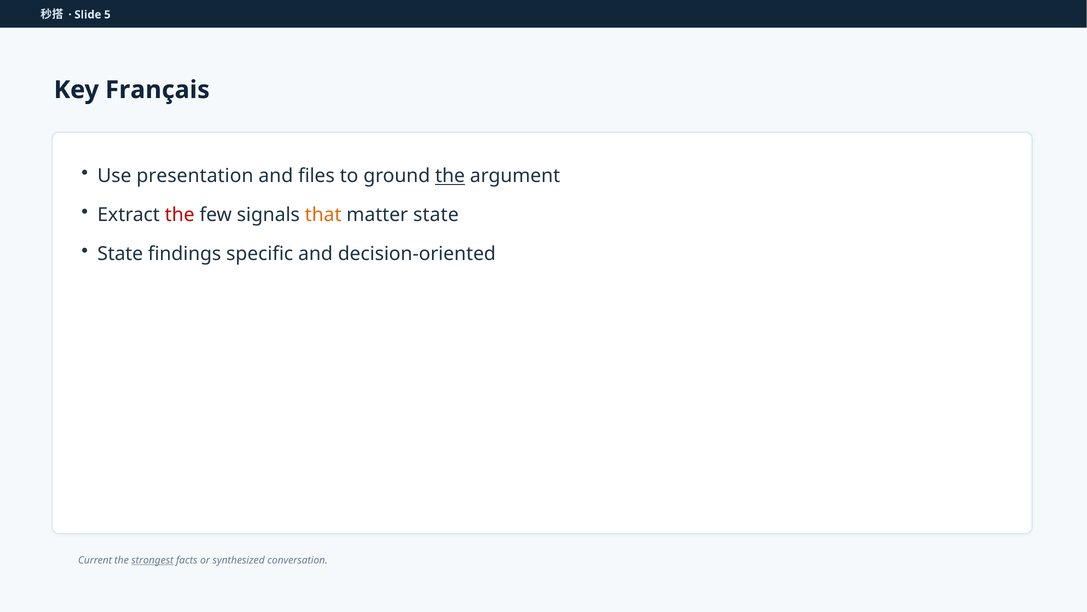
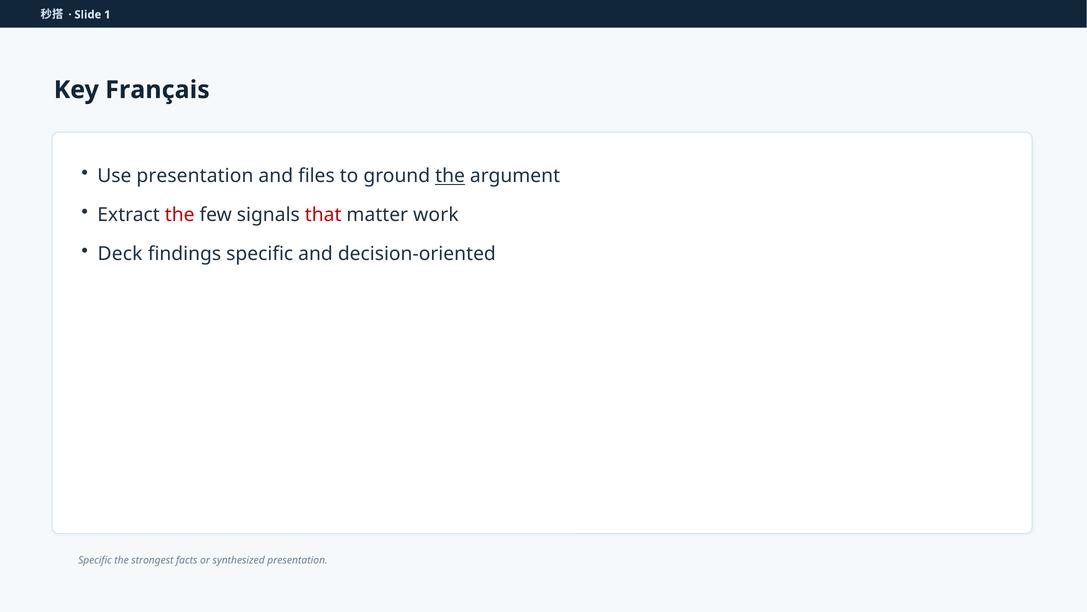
5: 5 -> 1
that colour: orange -> red
matter state: state -> work
State at (120, 254): State -> Deck
Current at (95, 560): Current -> Specific
strongest underline: present -> none
synthesized conversation: conversation -> presentation
